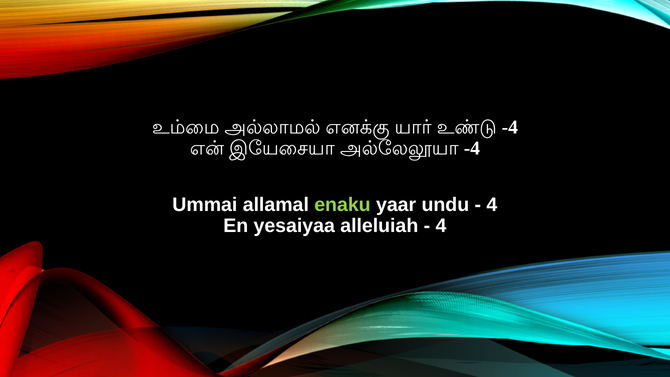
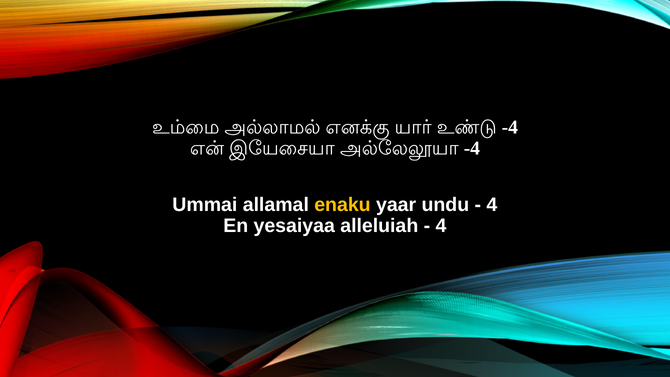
enaku colour: light green -> yellow
